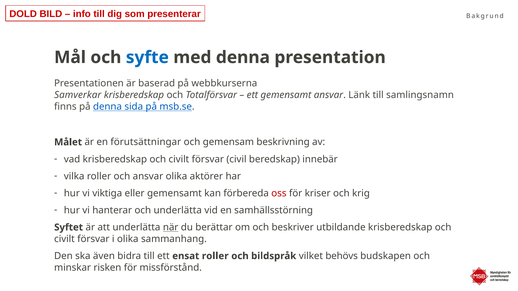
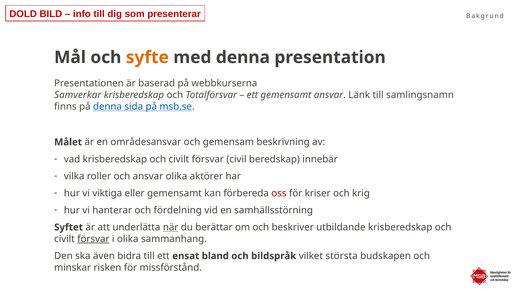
syfte colour: blue -> orange
förutsättningar: förutsättningar -> områdesansvar
och underlätta: underlätta -> fördelning
försvar at (93, 239) underline: none -> present
ensat roller: roller -> bland
behövs: behövs -> största
